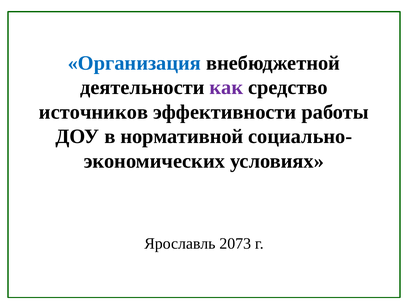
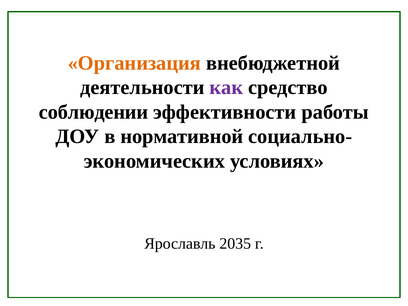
Организация colour: blue -> orange
источников: источников -> соблюдении
2073: 2073 -> 2035
